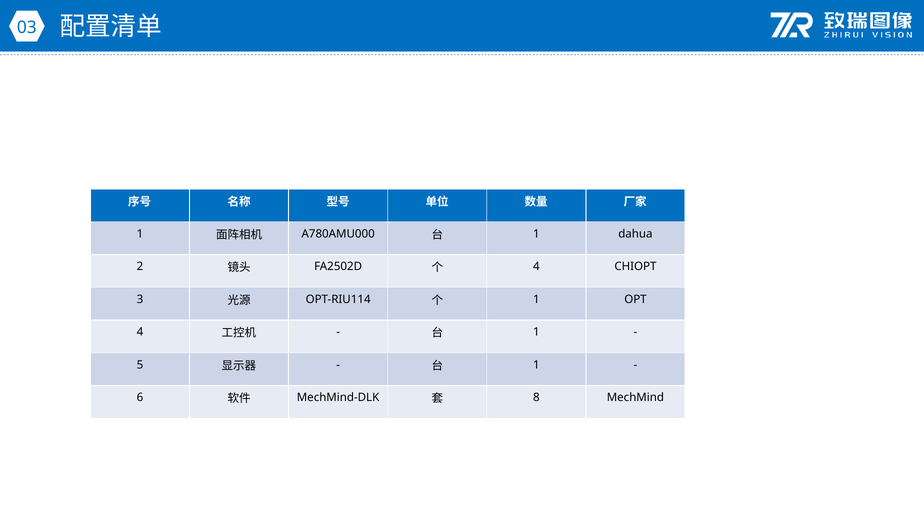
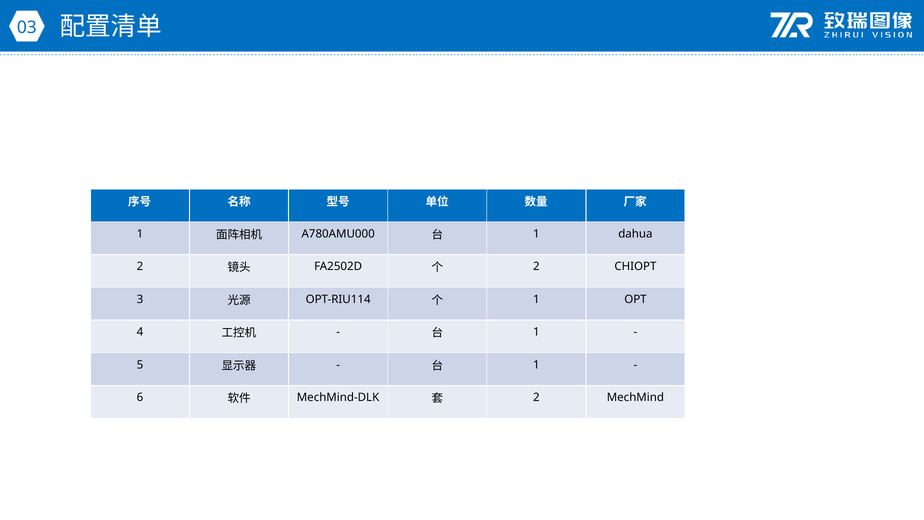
4 at (536, 266): 4 -> 2
8 at (536, 397): 8 -> 2
